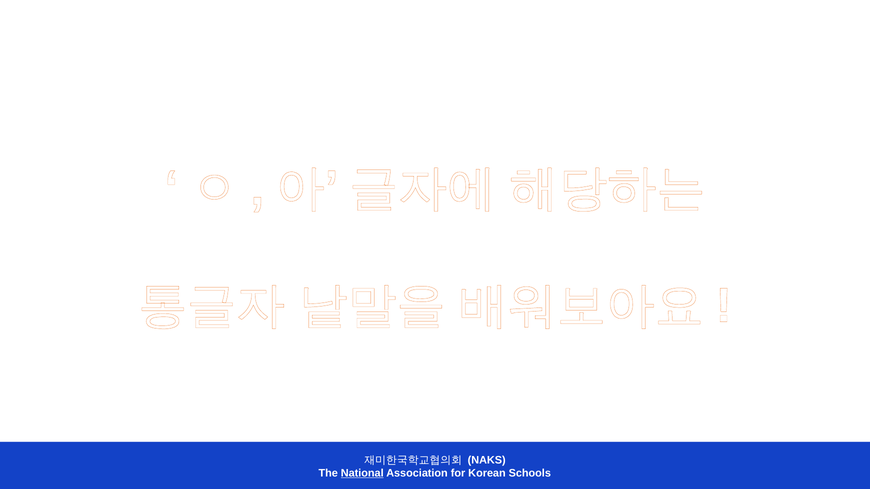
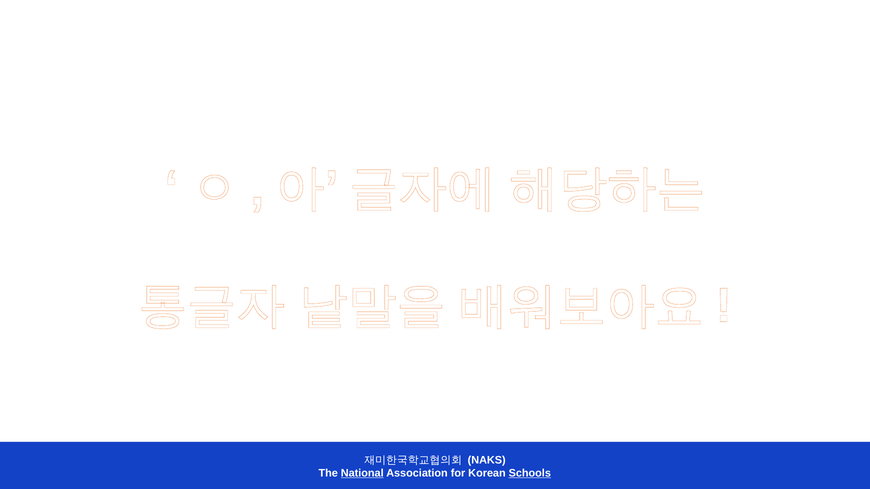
Schools underline: none -> present
